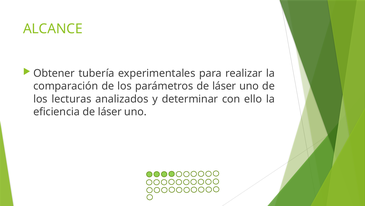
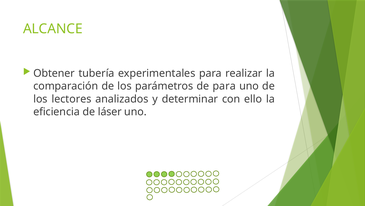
parámetros de láser: láser -> para
lecturas: lecturas -> lectores
